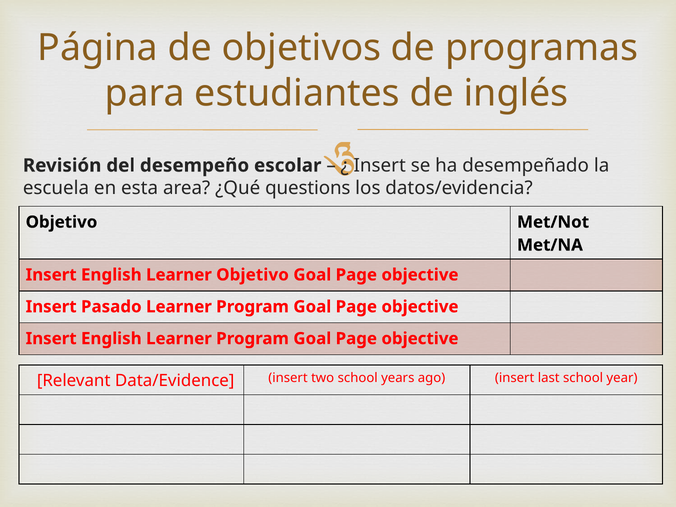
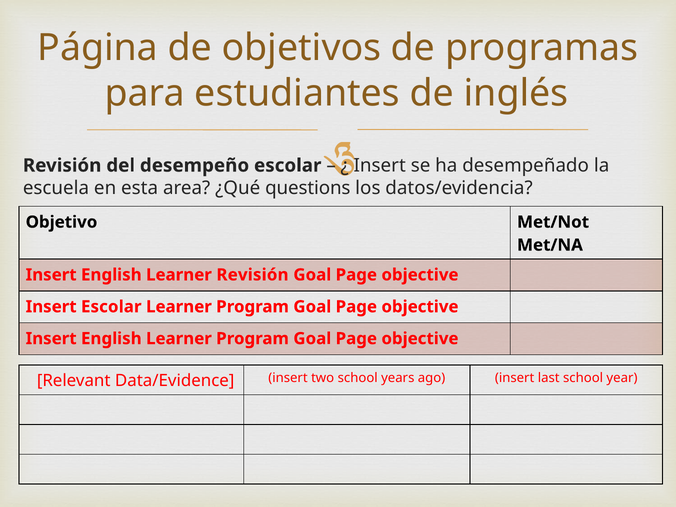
Learner Objetivo: Objetivo -> Revisión
Insert Pasado: Pasado -> Escolar
